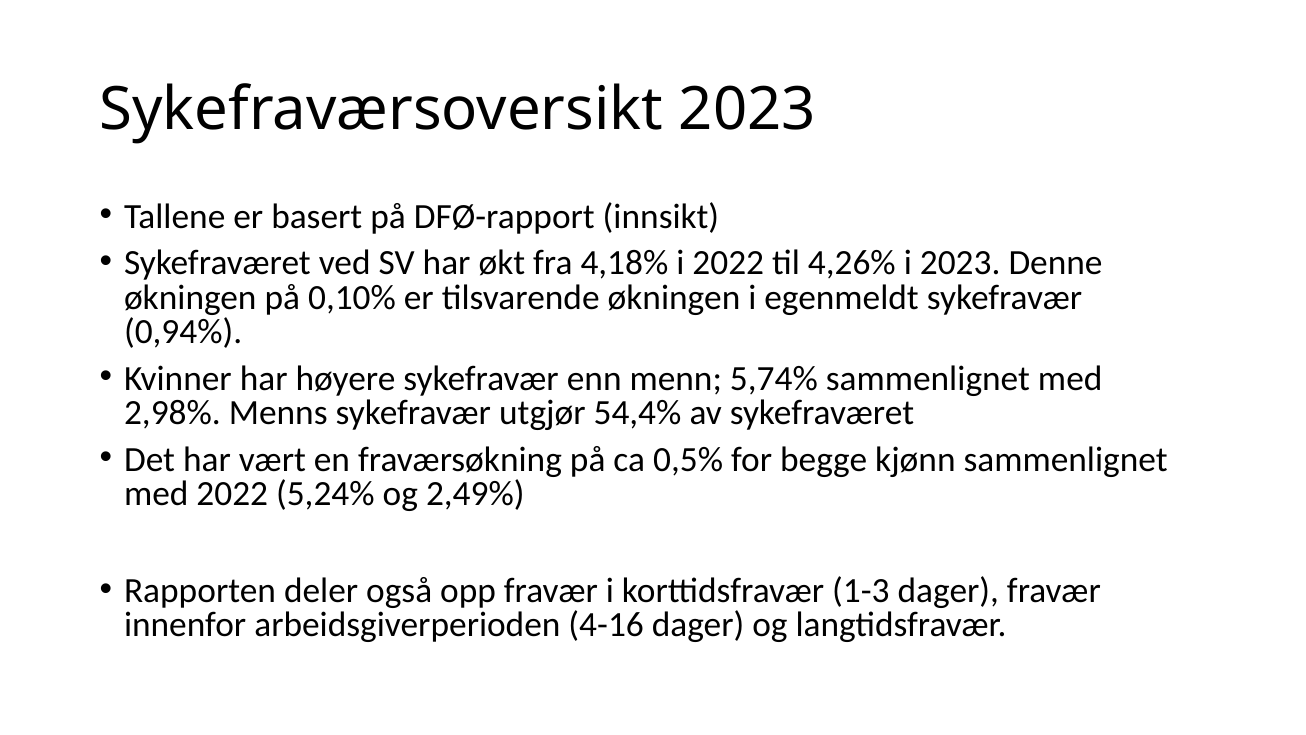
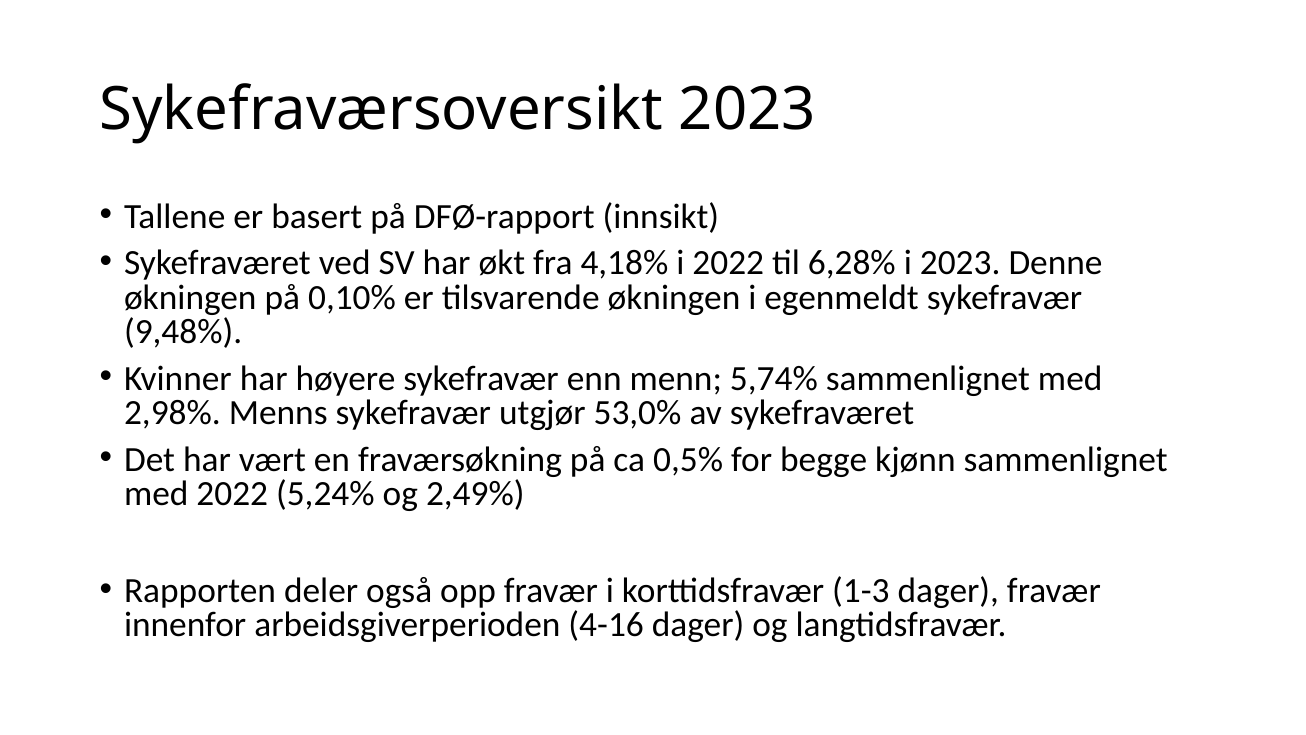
4,26%: 4,26% -> 6,28%
0,94%: 0,94% -> 9,48%
54,4%: 54,4% -> 53,0%
